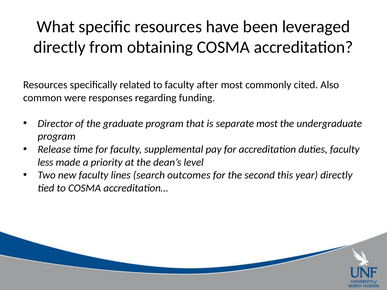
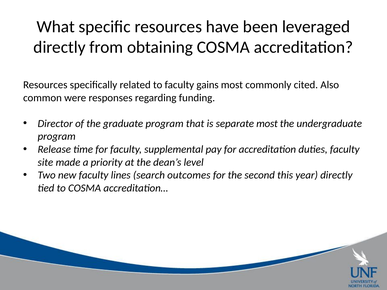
after: after -> gains
less: less -> site
